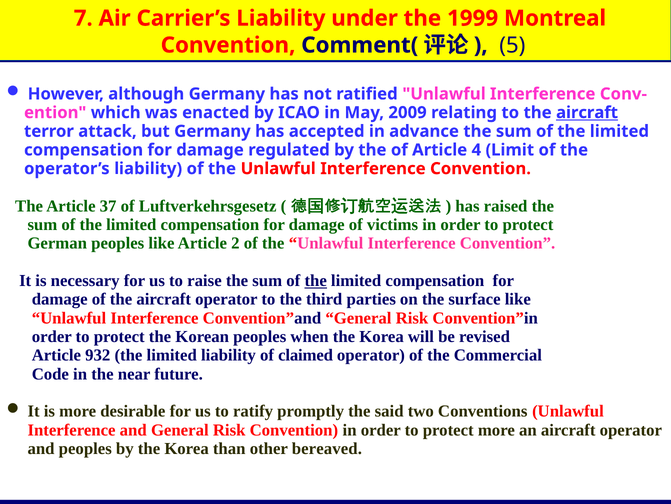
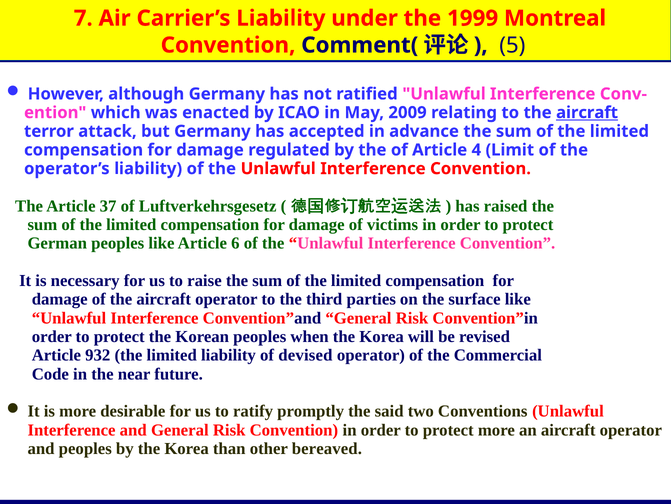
2: 2 -> 6
the at (316, 280) underline: present -> none
claimed: claimed -> devised
